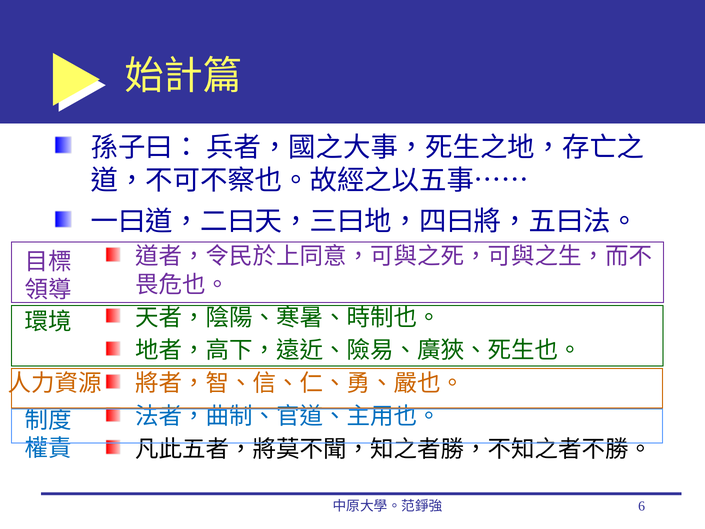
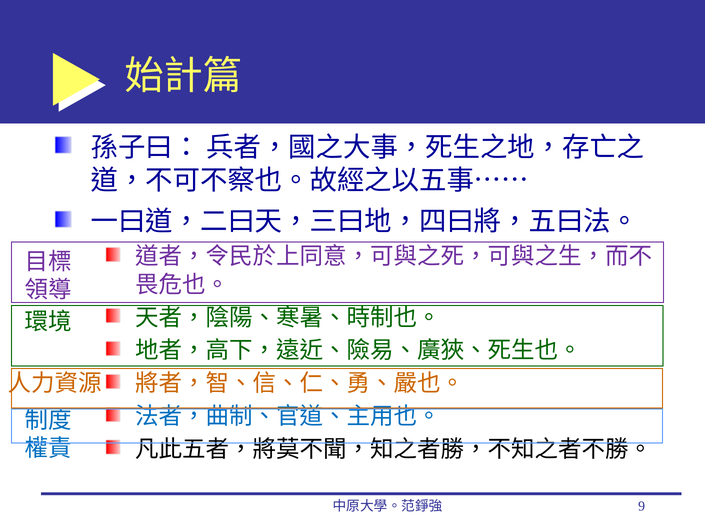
6: 6 -> 9
